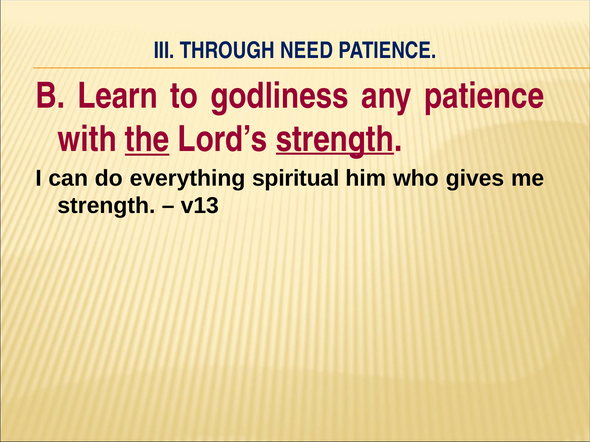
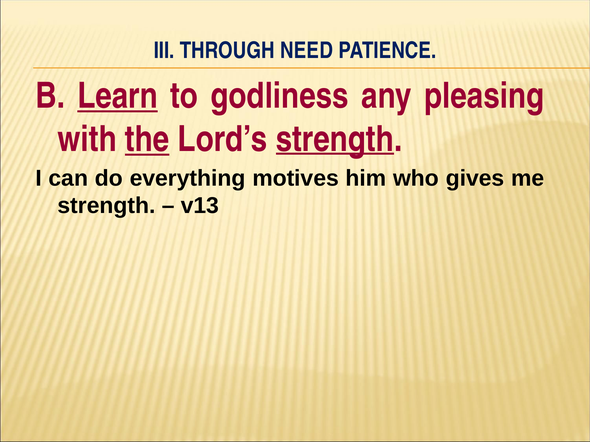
Learn underline: none -> present
any patience: patience -> pleasing
spiritual: spiritual -> motives
